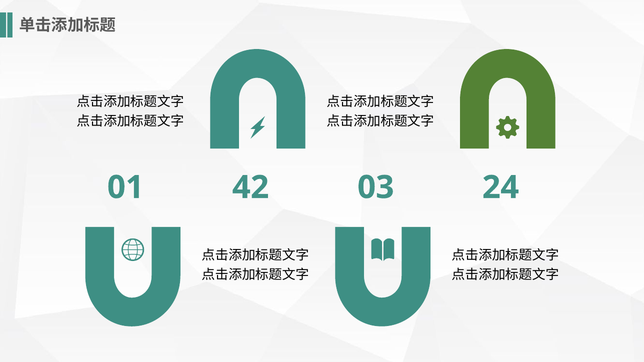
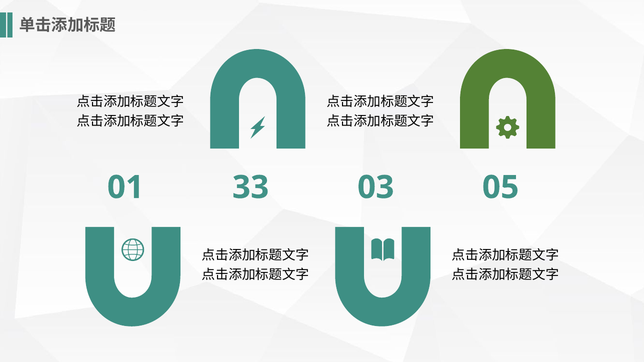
42: 42 -> 33
24: 24 -> 05
